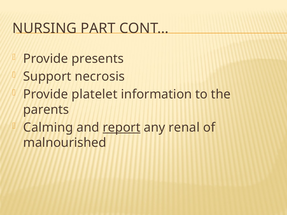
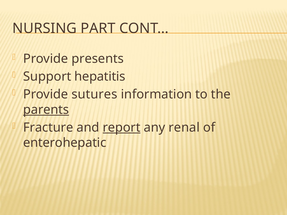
necrosis: necrosis -> hepatitis
platelet: platelet -> sutures
parents underline: none -> present
Calming: Calming -> Fracture
malnourished: malnourished -> enterohepatic
